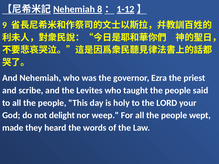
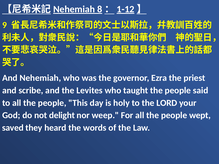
made: made -> saved
